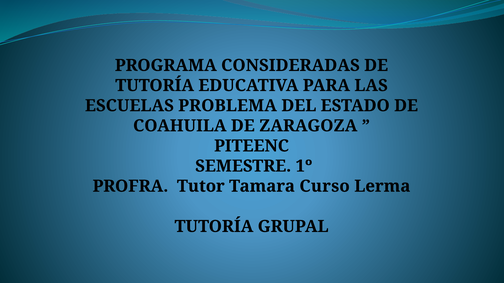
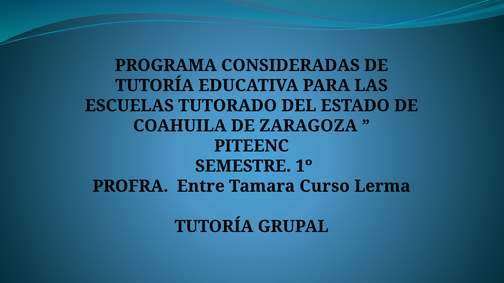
PROBLEMA: PROBLEMA -> TUTORADO
Tutor: Tutor -> Entre
